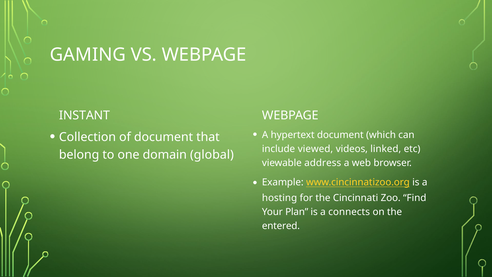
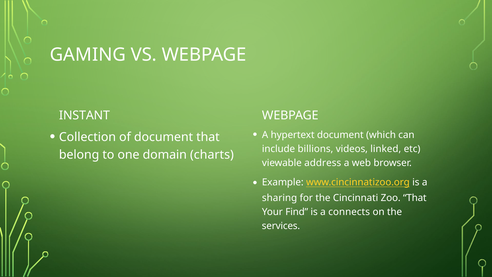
viewed: viewed -> billions
global: global -> charts
hosting: hosting -> sharing
Zoo Find: Find -> That
Plan: Plan -> Find
entered: entered -> services
